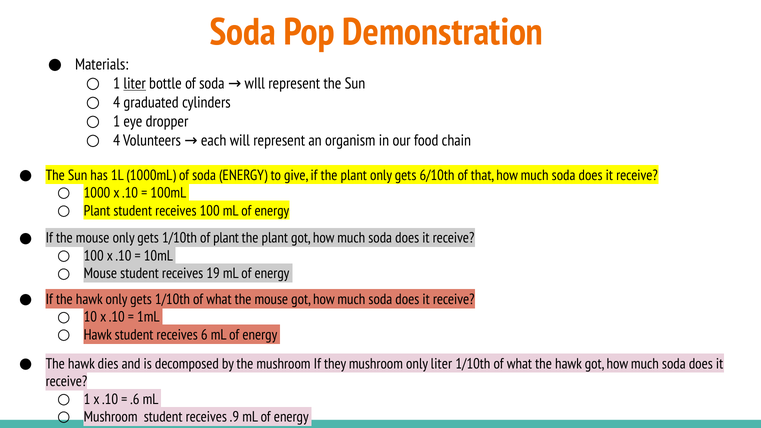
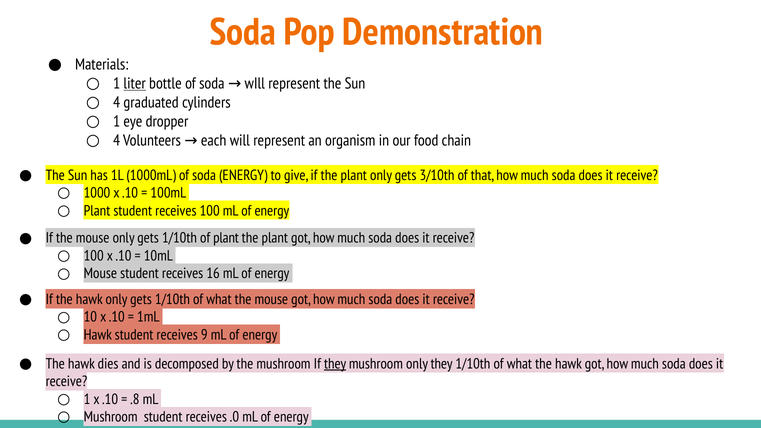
6/10th: 6/10th -> 3/10th
19: 19 -> 16
6: 6 -> 9
they at (335, 364) underline: none -> present
only liter: liter -> they
.6: .6 -> .8
.9: .9 -> .0
